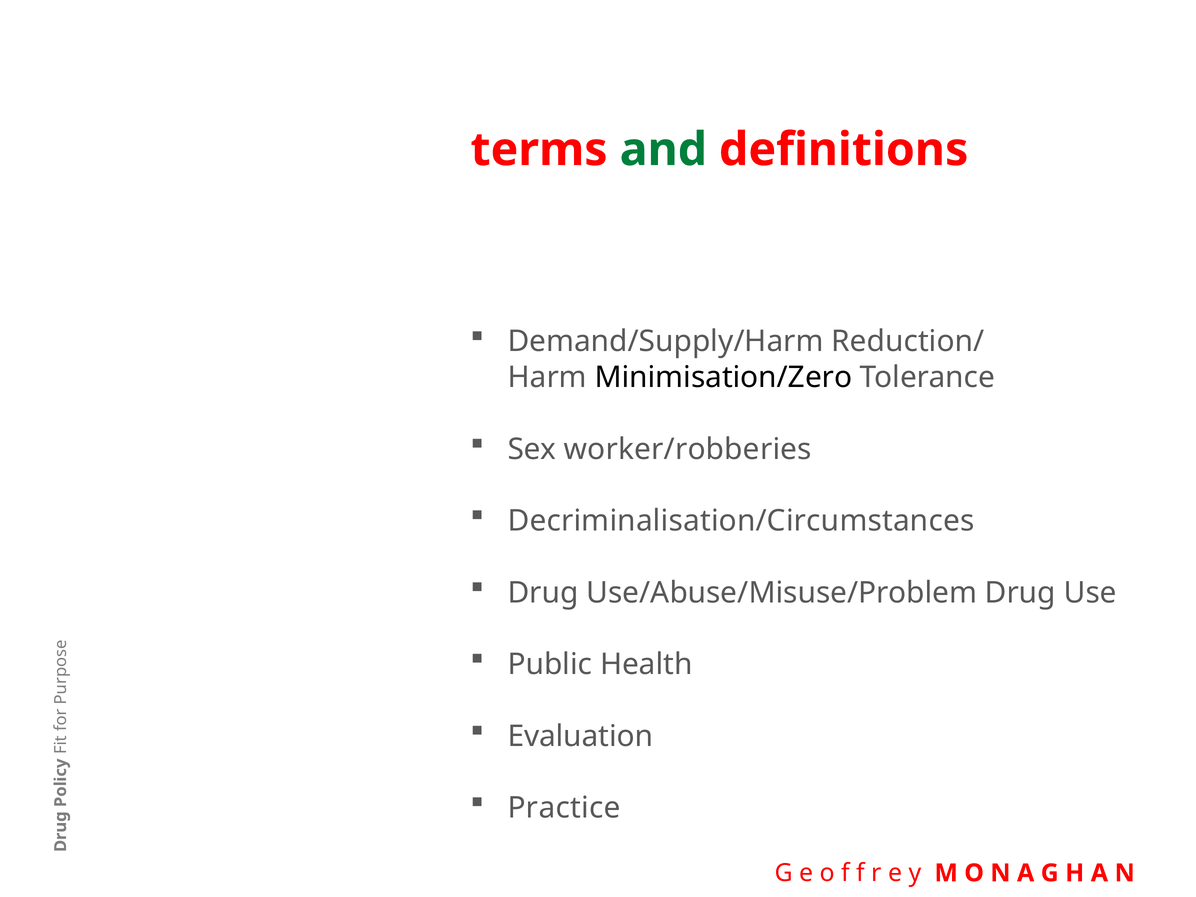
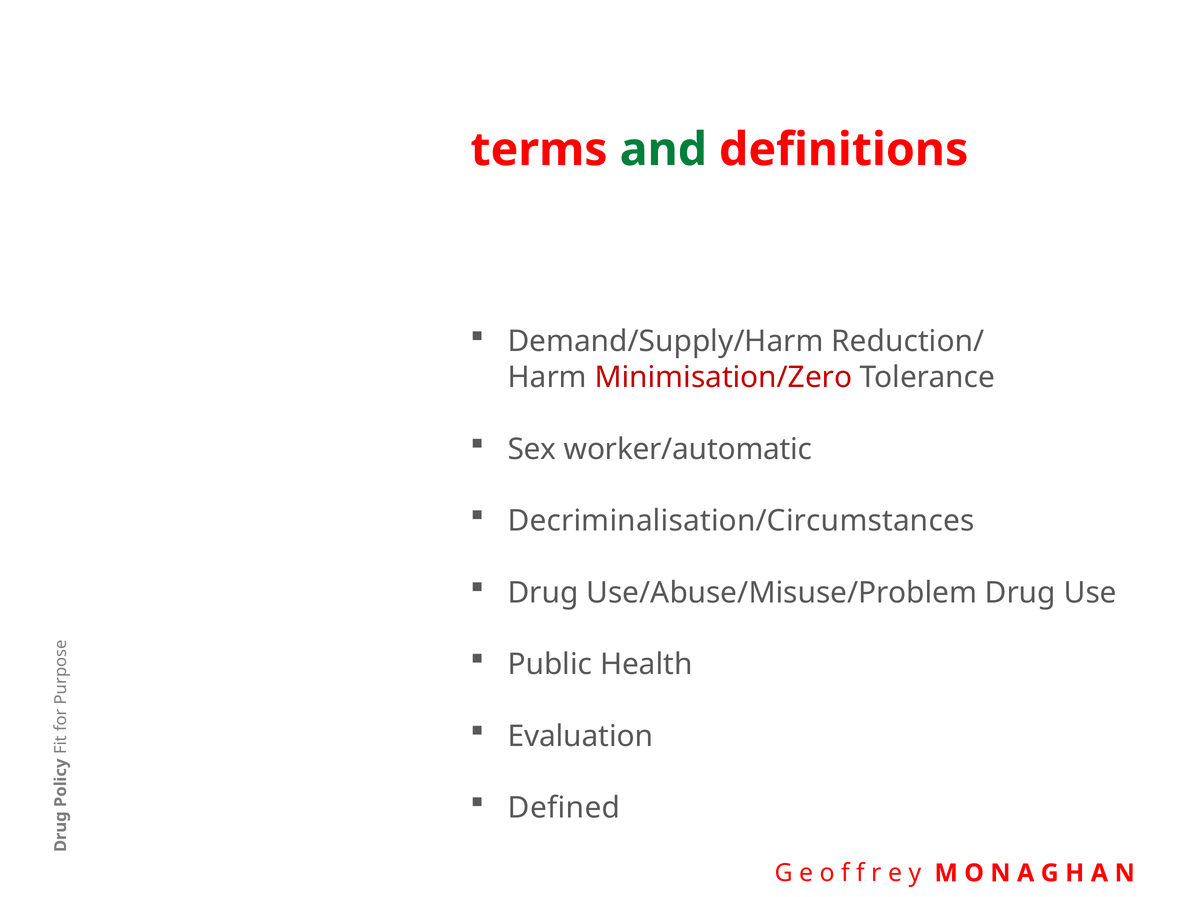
Minimisation/Zero colour: black -> red
worker/robberies: worker/robberies -> worker/automatic
Practice: Practice -> Defined
